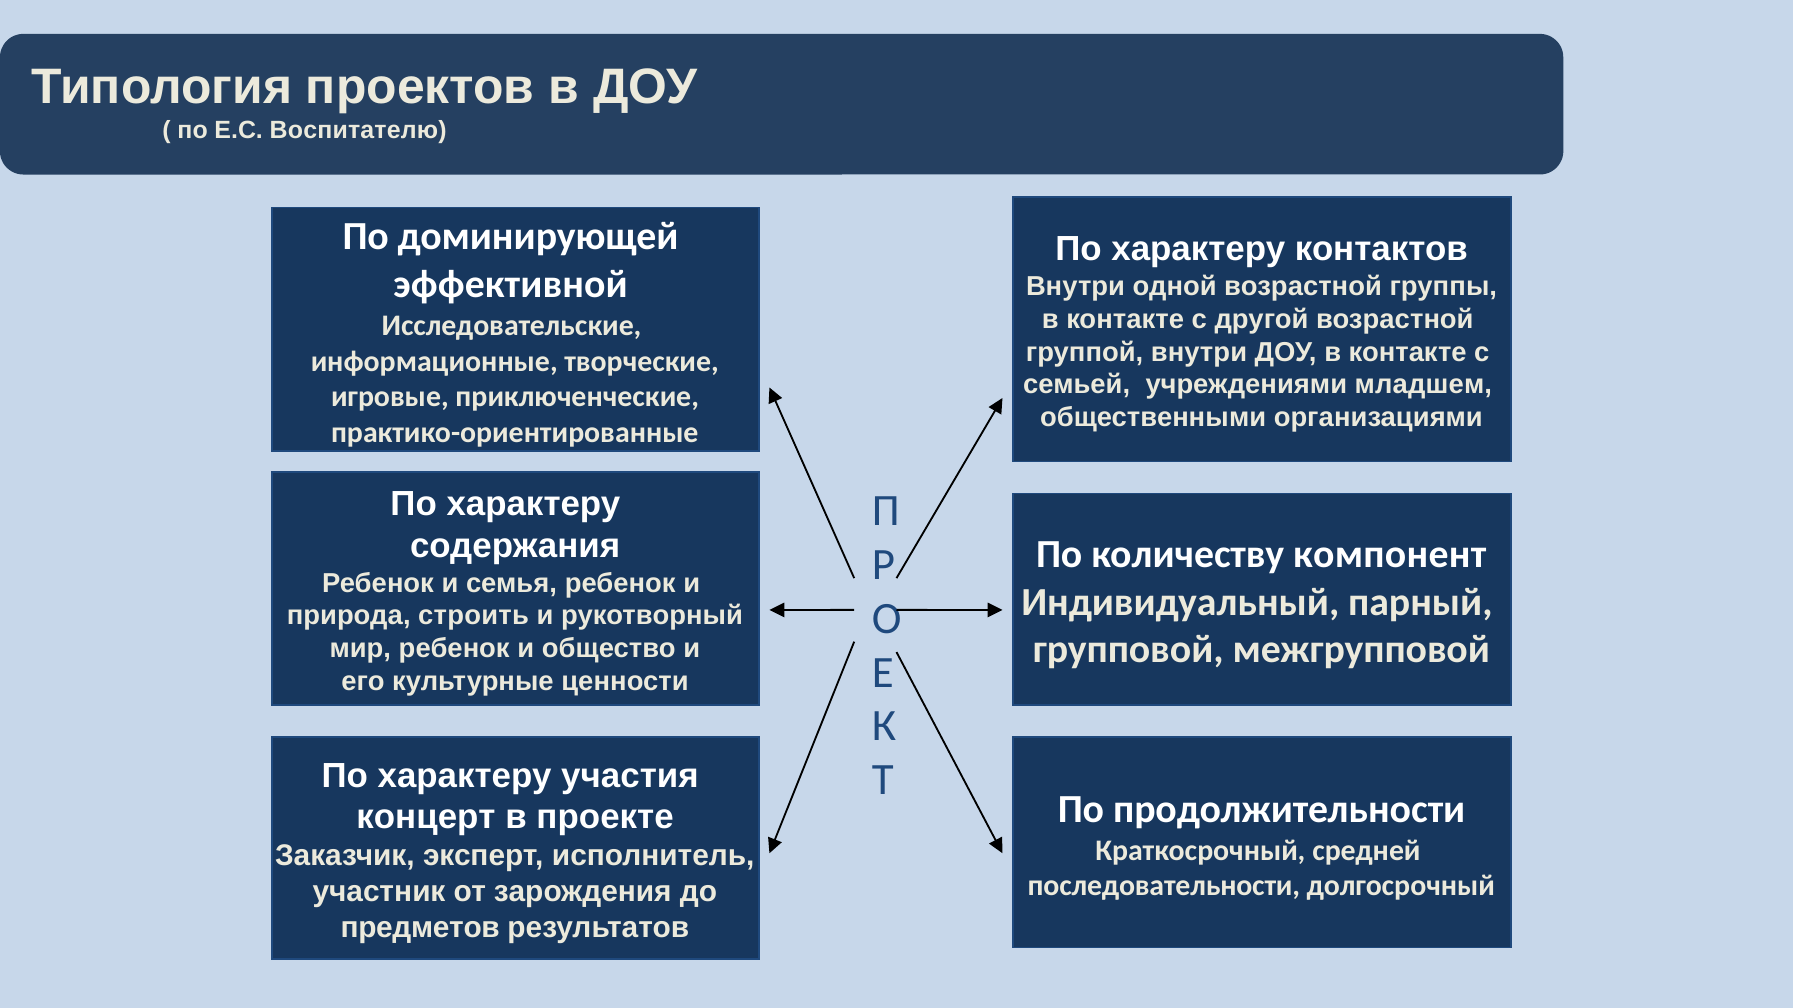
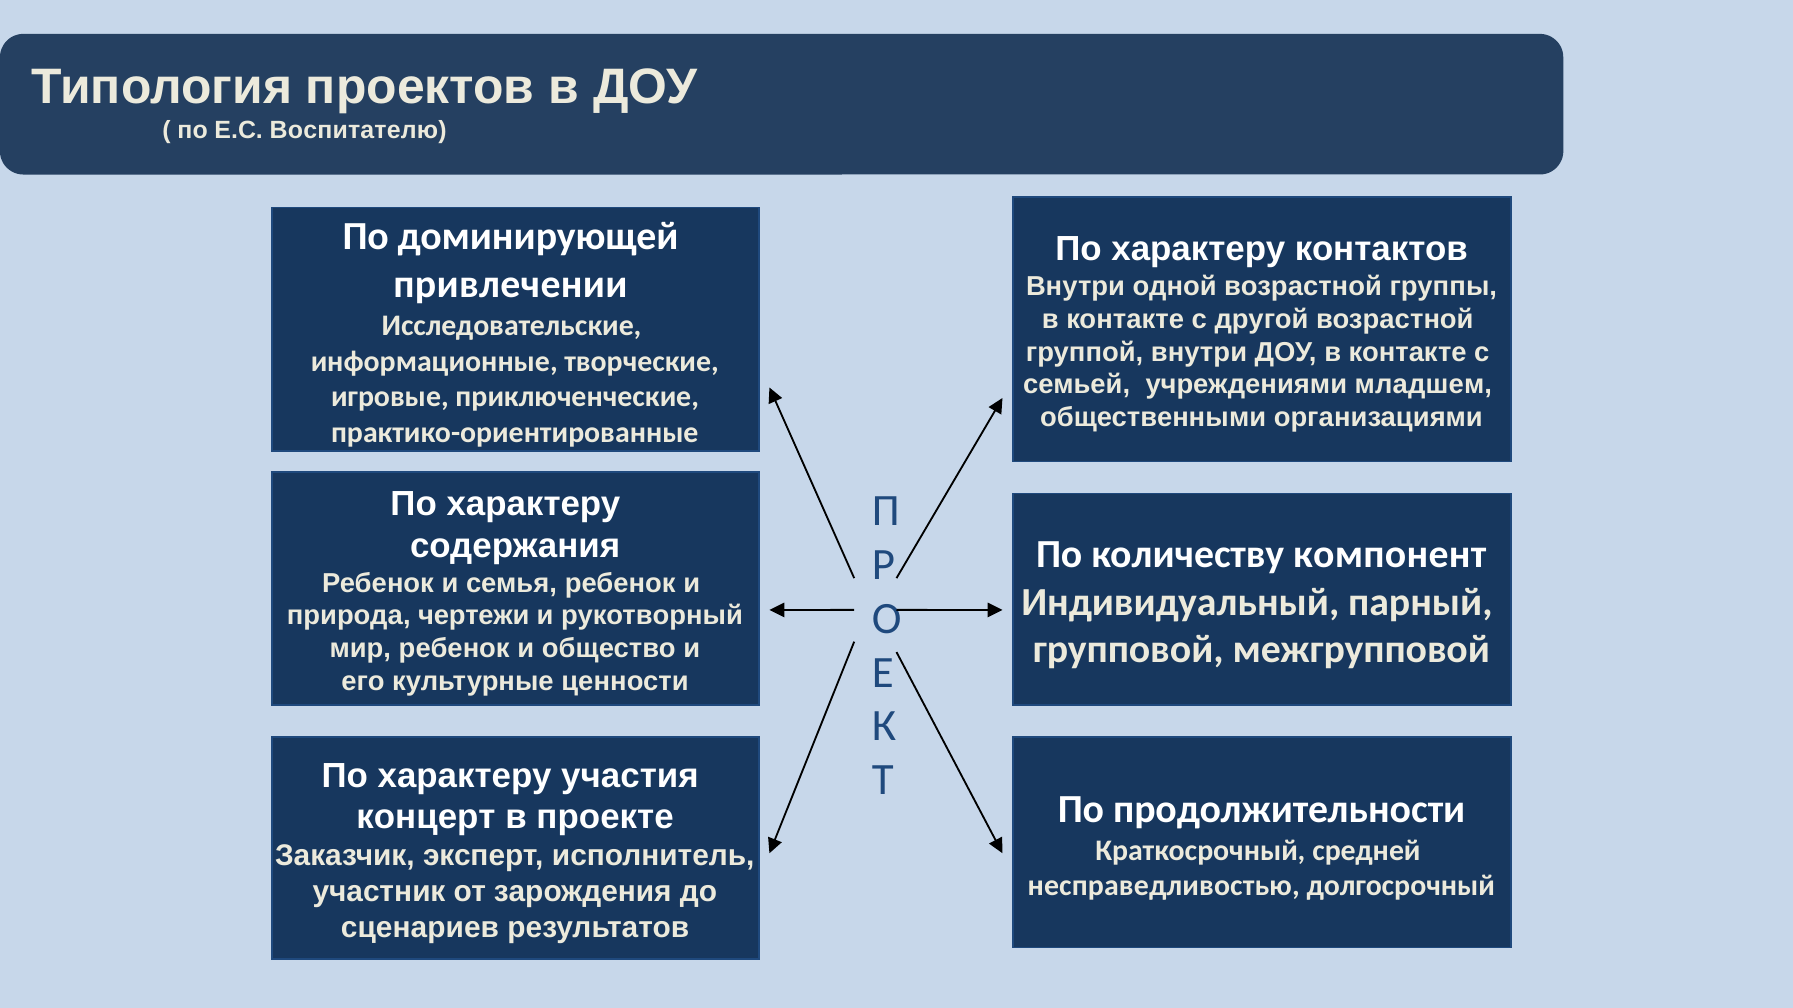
эффективной: эффективной -> привлечении
строить: строить -> чертежи
последовательности: последовательности -> несправедливостью
предметов: предметов -> сценариев
